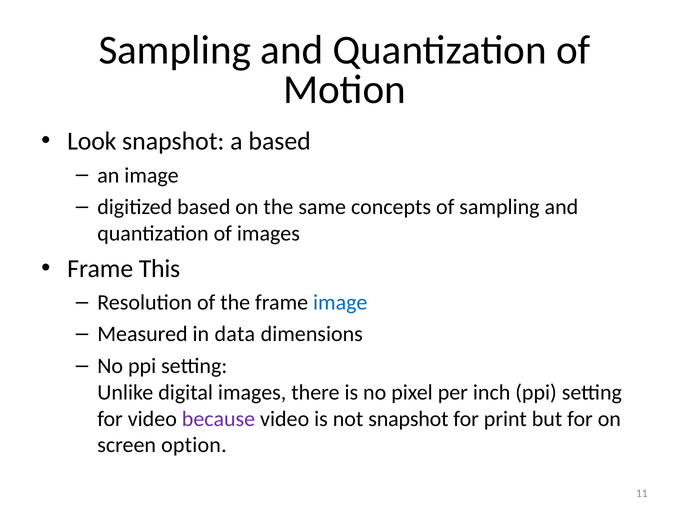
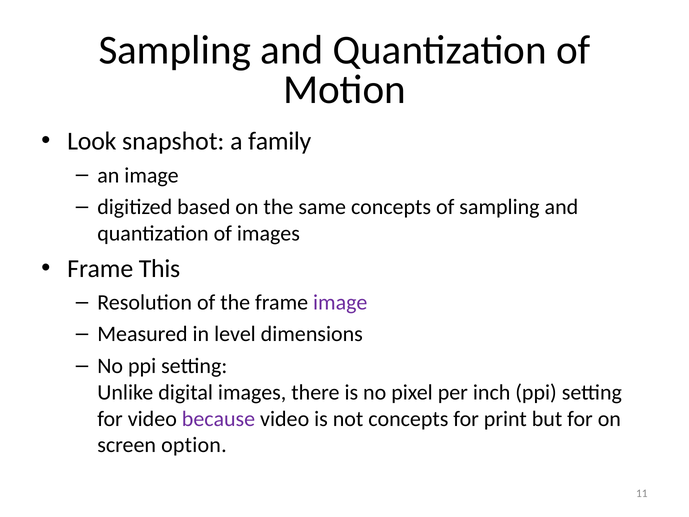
a based: based -> family
image at (340, 302) colour: blue -> purple
data: data -> level
not snapshot: snapshot -> concepts
